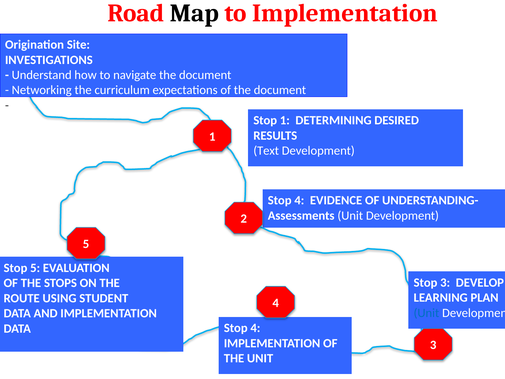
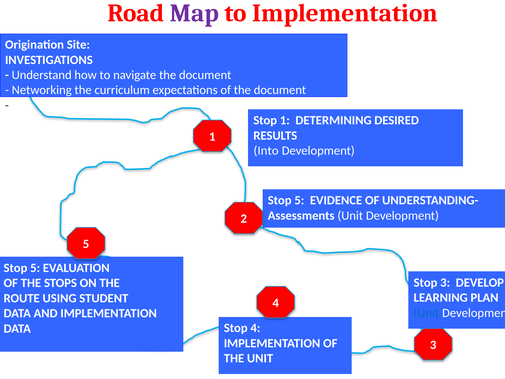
Map colour: black -> purple
Text: Text -> Into
4 at (299, 200): 4 -> 5
